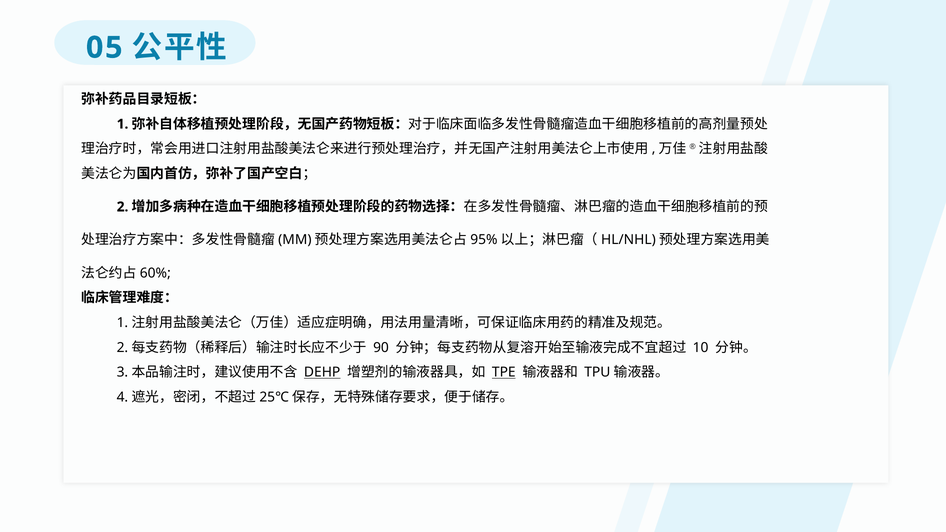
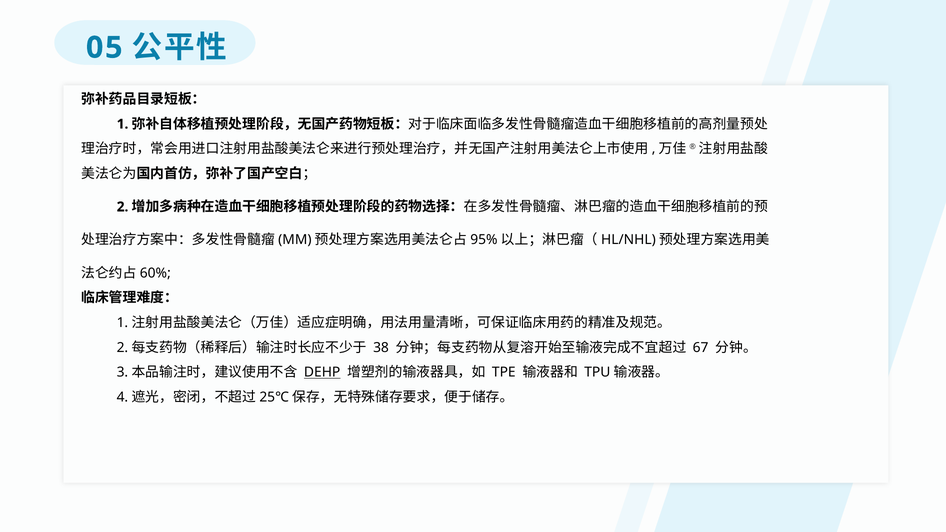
90: 90 -> 38
10: 10 -> 67
TPE underline: present -> none
